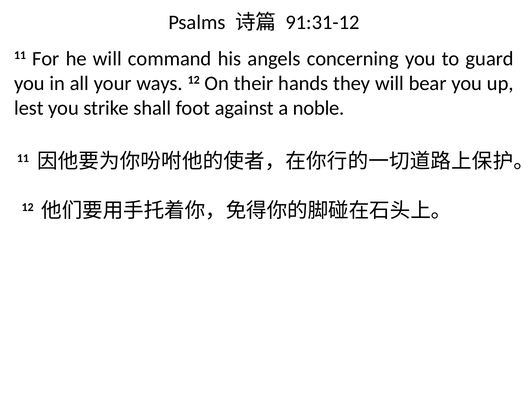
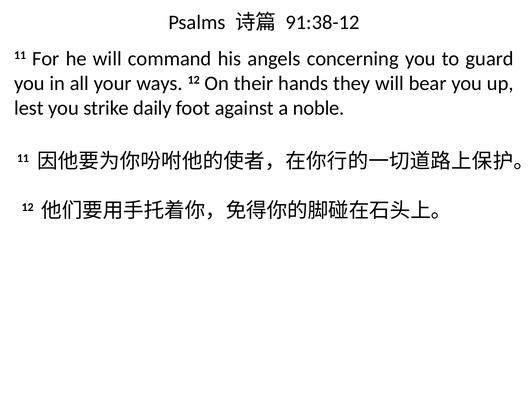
91:31-12: 91:31-12 -> 91:38-12
shall: shall -> daily
